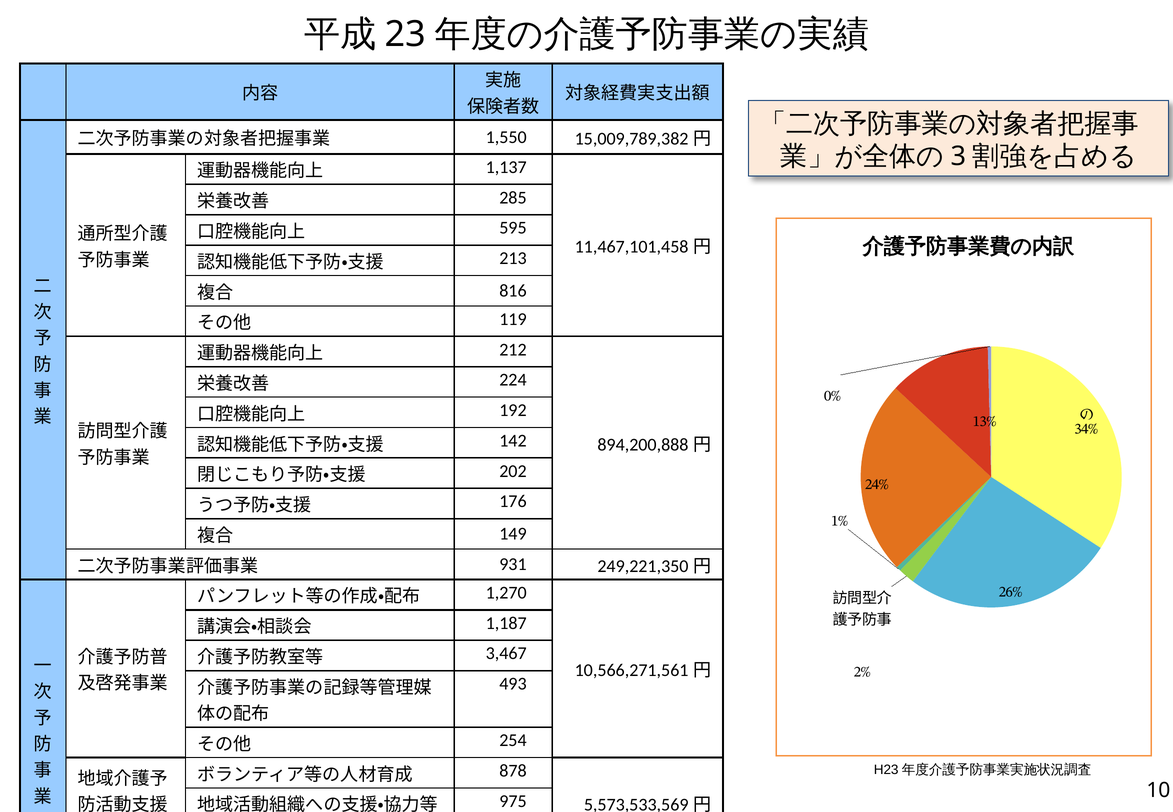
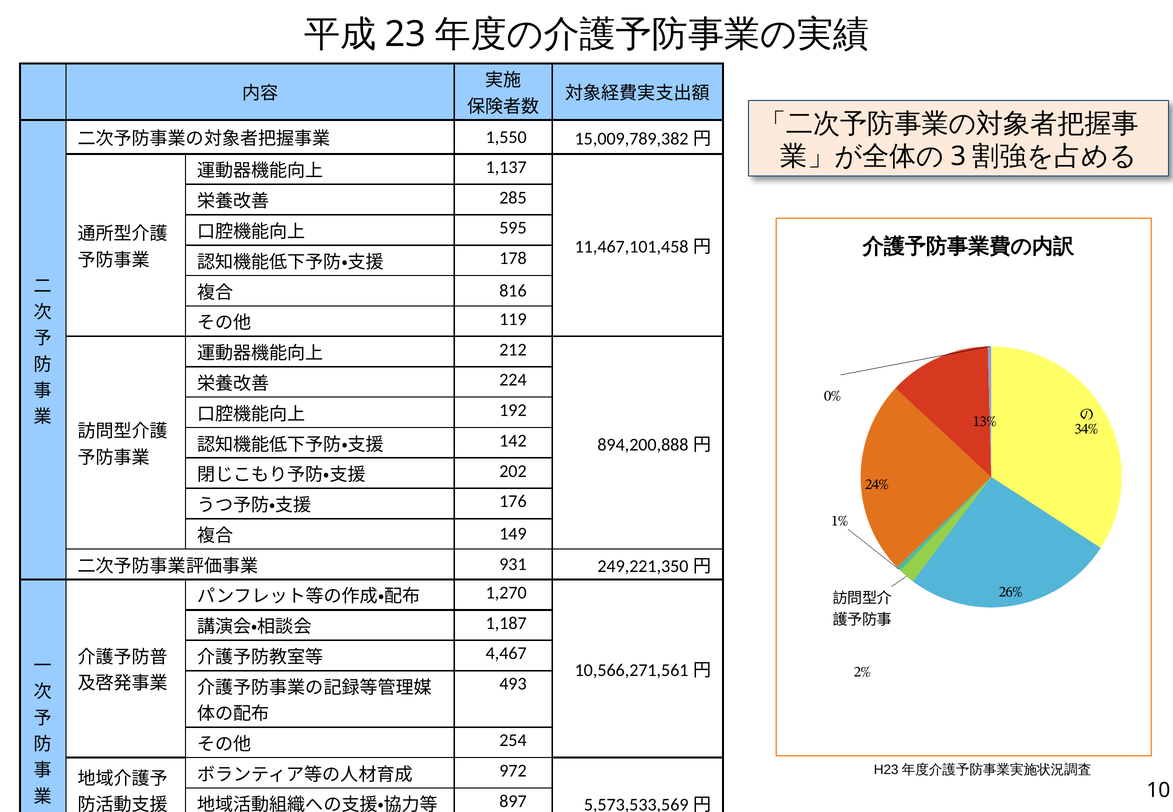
213: 213 -> 178
3,467: 3,467 -> 4,467
878: 878 -> 972
975: 975 -> 897
